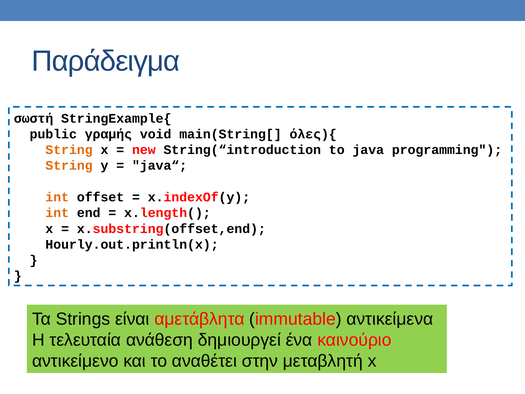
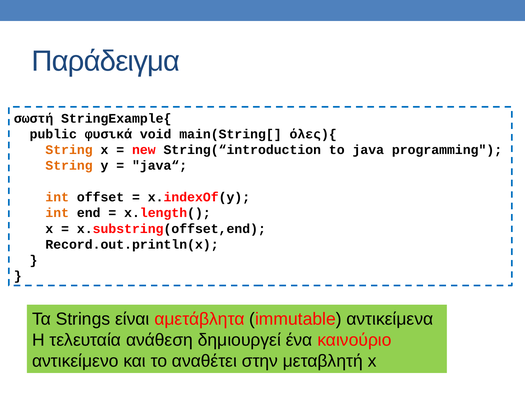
γραμής: γραμής -> φυσικά
Hourly.out.println(x: Hourly.out.println(x -> Record.out.println(x
